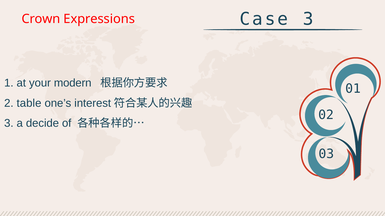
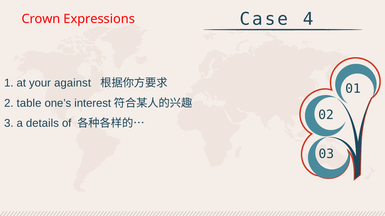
Case 3: 3 -> 4
modern: modern -> against
decide: decide -> details
